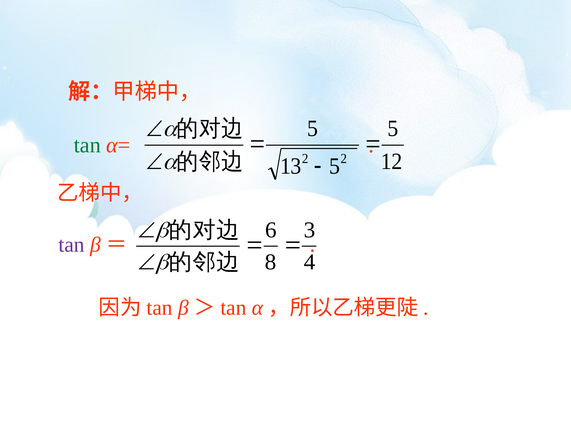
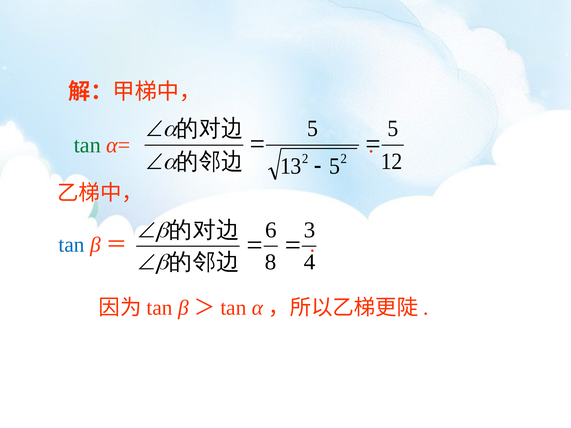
tan at (72, 245) colour: purple -> blue
